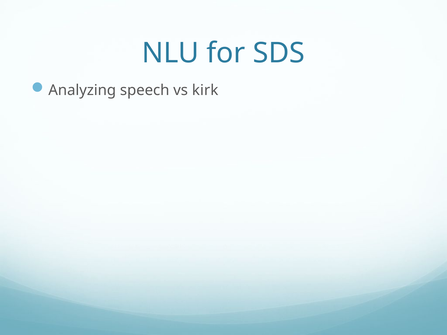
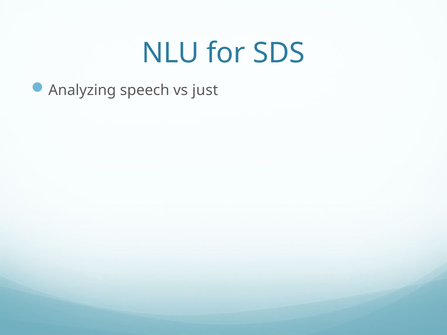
kirk: kirk -> just
